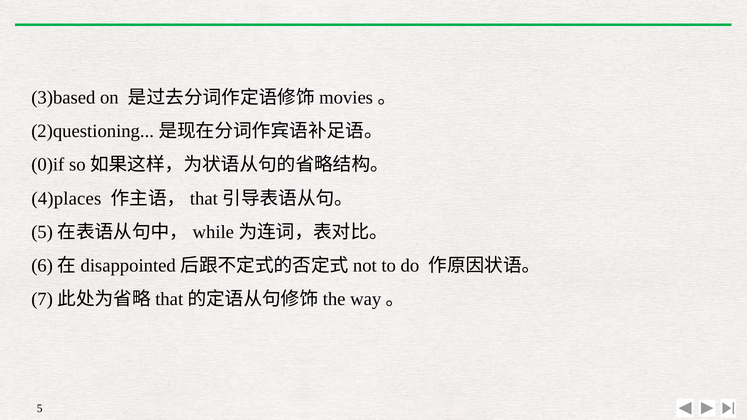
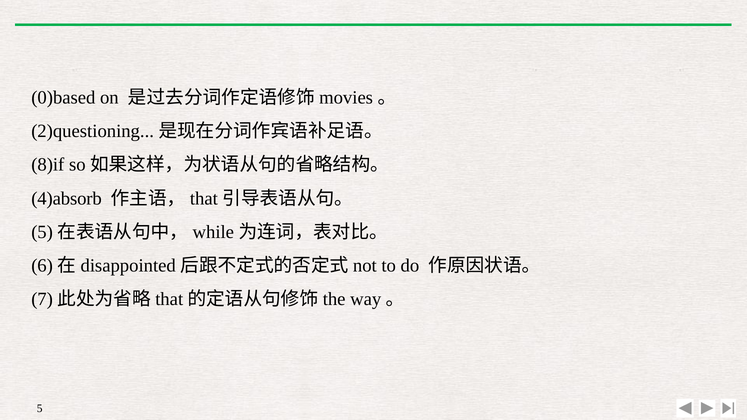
3)based: 3)based -> 0)based
0)if: 0)if -> 8)if
4)places: 4)places -> 4)absorb
